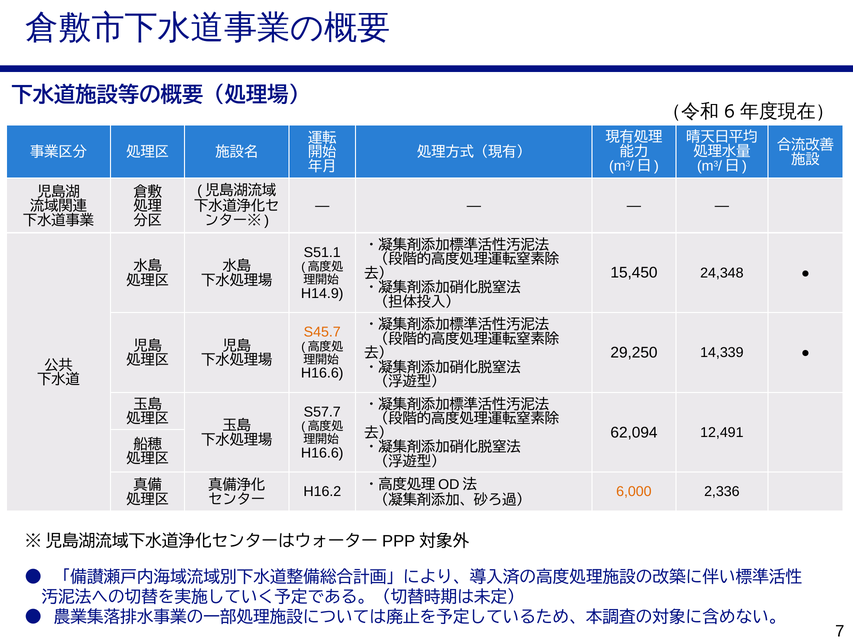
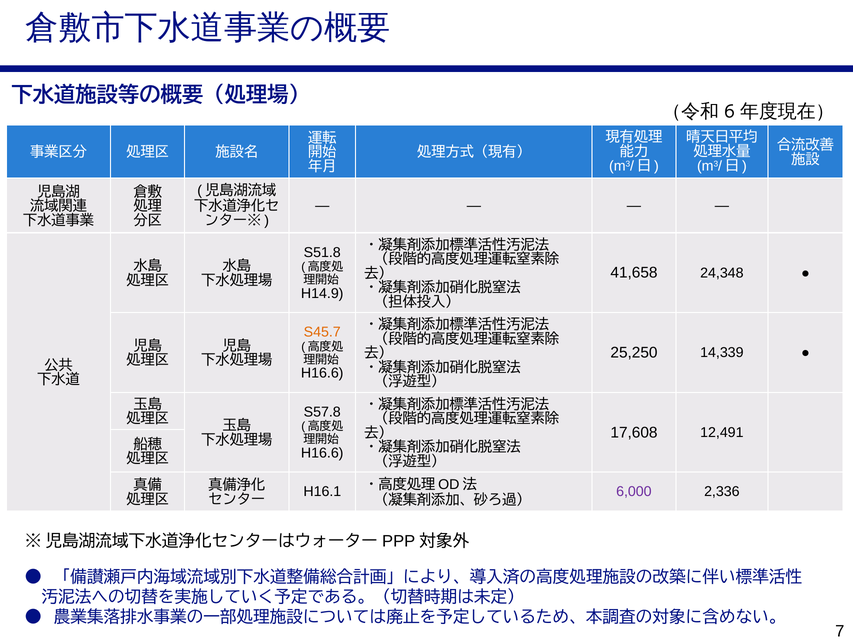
S51.1: S51.1 -> S51.8
15,450: 15,450 -> 41,658
29,250: 29,250 -> 25,250
S57.7: S57.7 -> S57.8
62,094: 62,094 -> 17,608
H16.2: H16.2 -> H16.1
6,000 colour: orange -> purple
